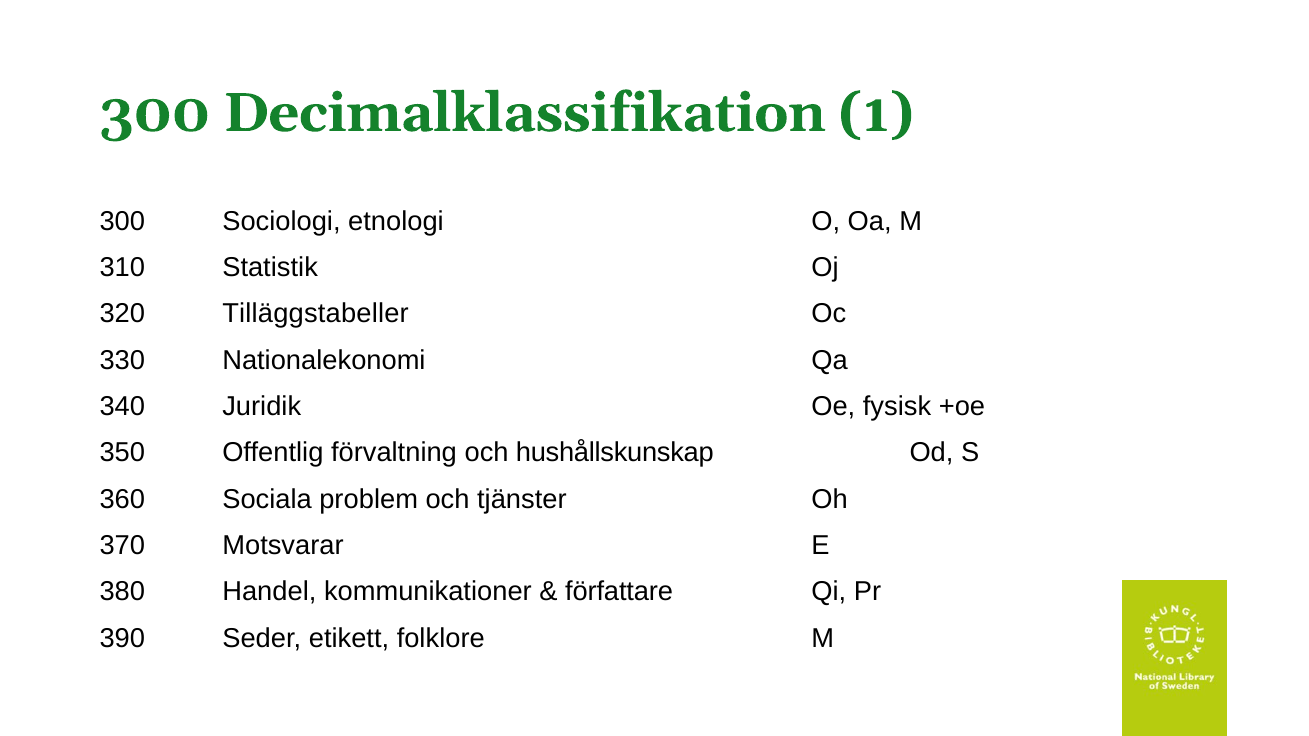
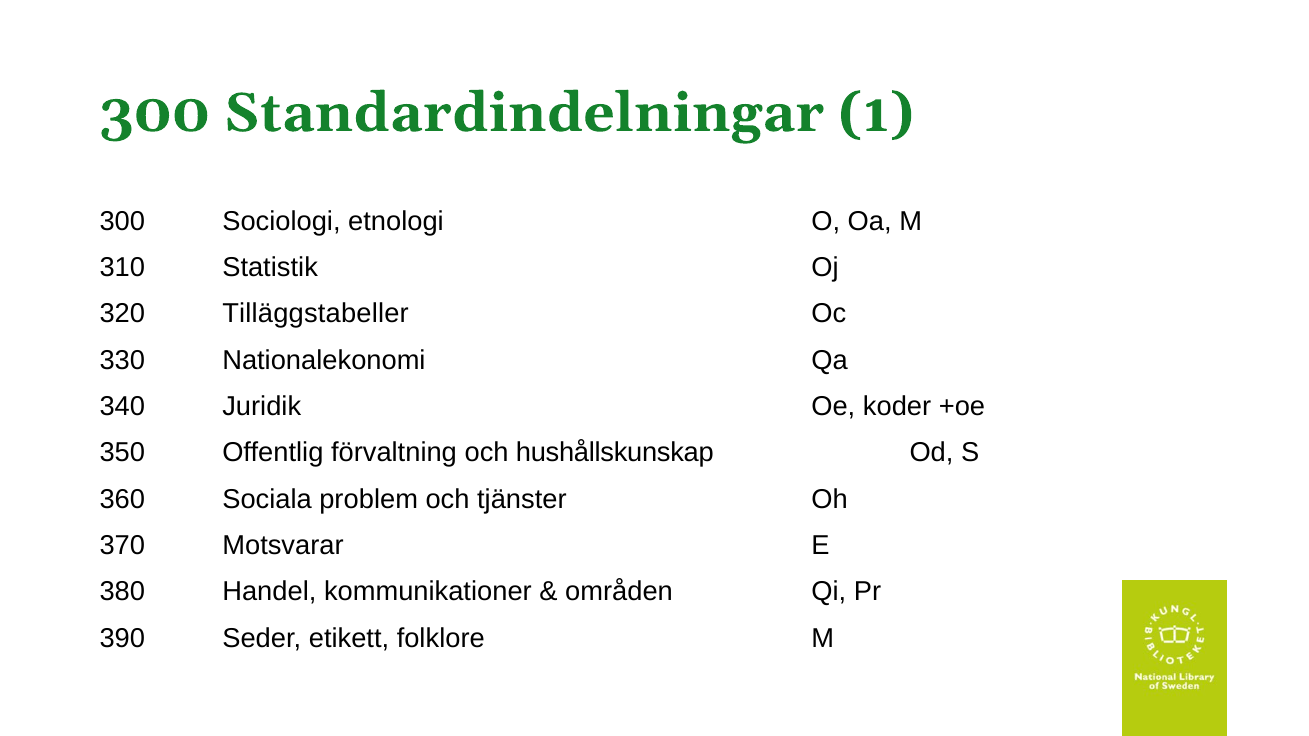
Decimalklassifikation: Decimalklassifikation -> Standardindelningar
fysisk: fysisk -> koder
författare: författare -> områden
